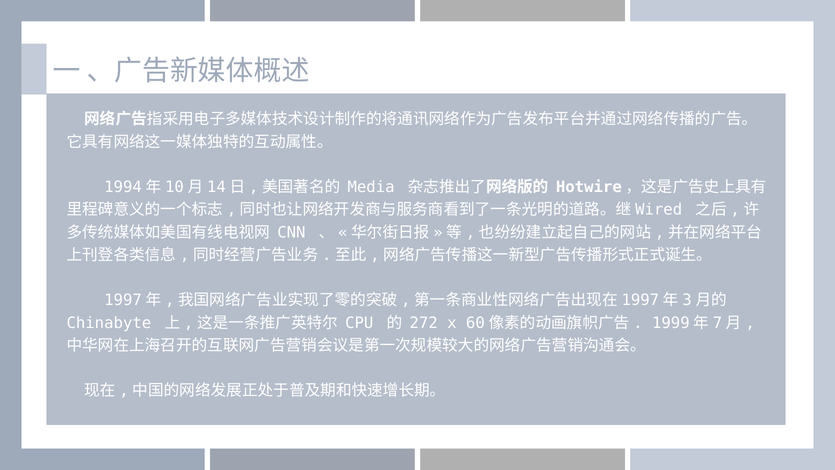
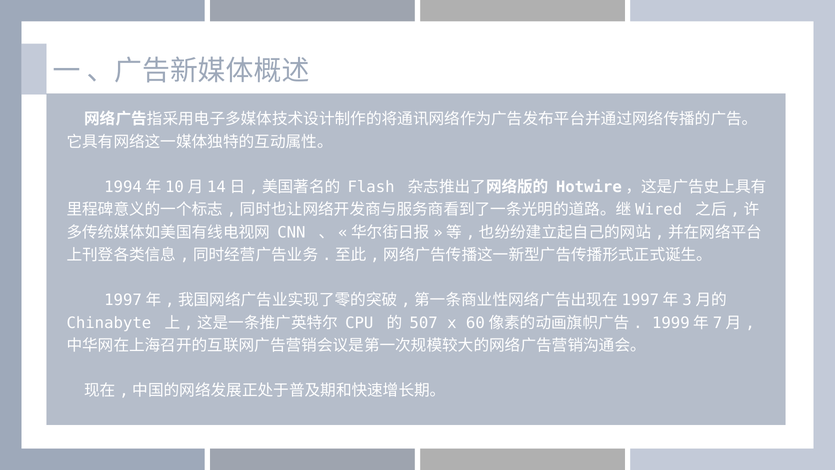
Media: Media -> Flash
272: 272 -> 507
